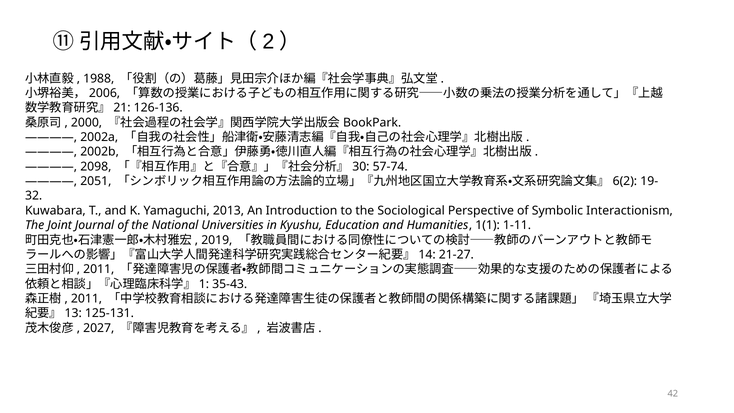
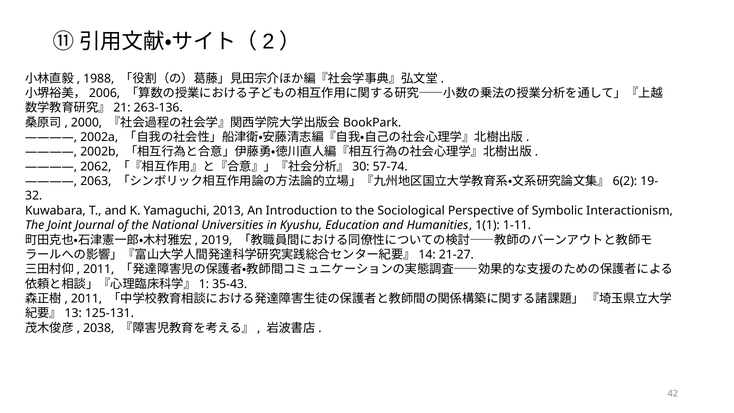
126-136: 126-136 -> 263-136
2098: 2098 -> 2062
2051: 2051 -> 2063
2027: 2027 -> 2038
